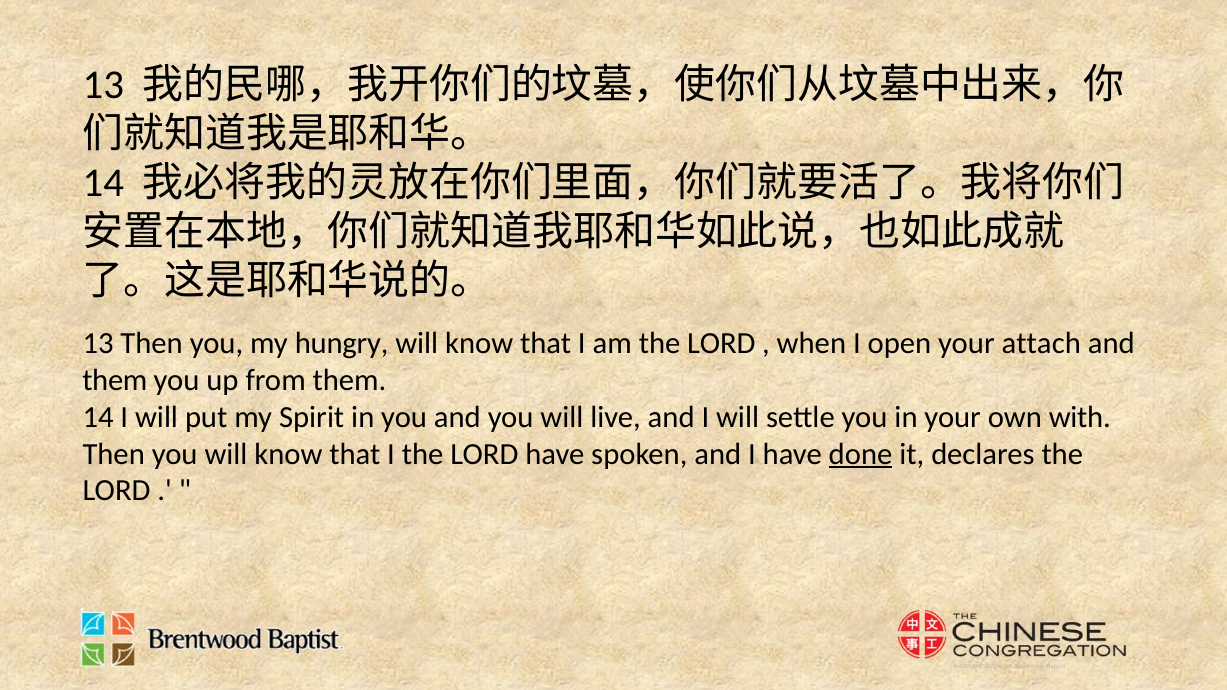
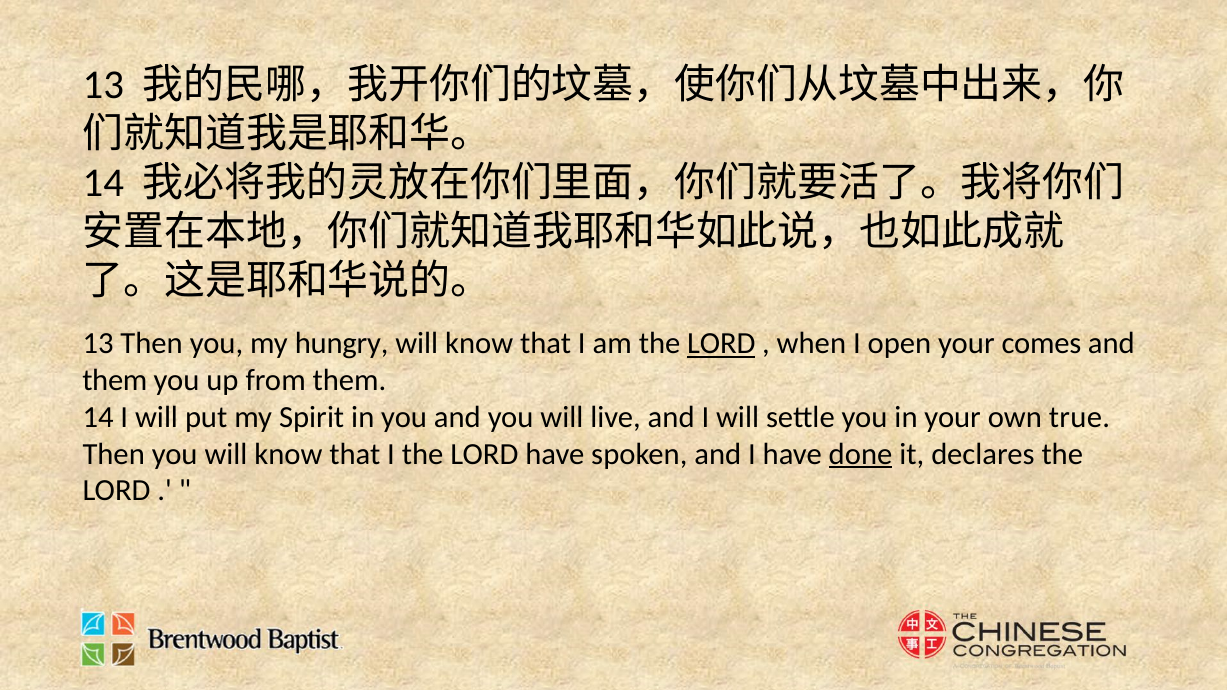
LORD at (721, 344) underline: none -> present
attach: attach -> comes
with: with -> true
